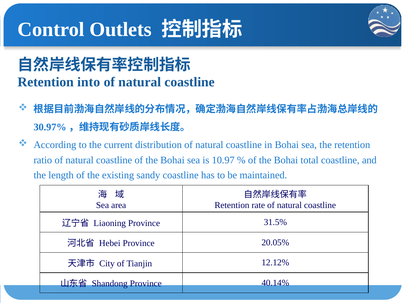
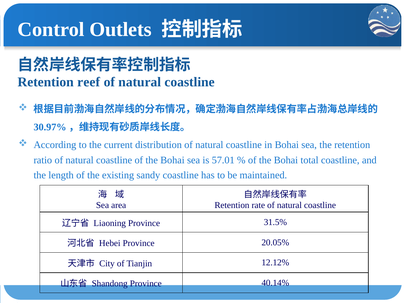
into: into -> reef
10.97: 10.97 -> 57.01
